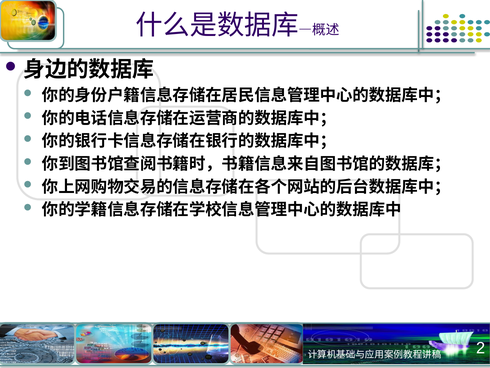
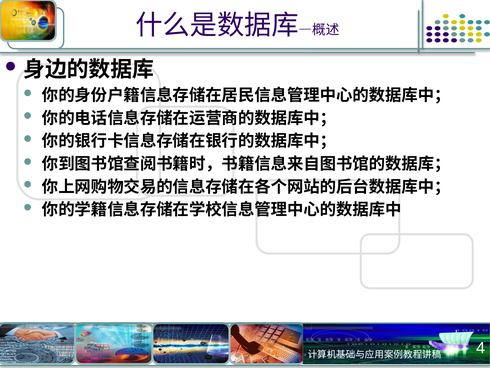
2: 2 -> 4
